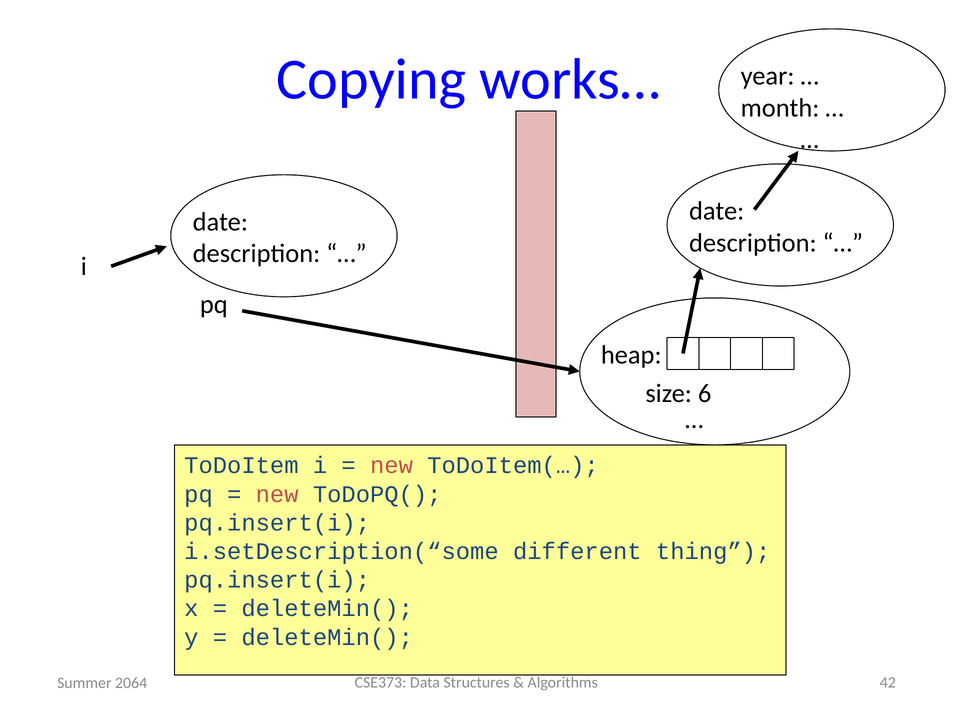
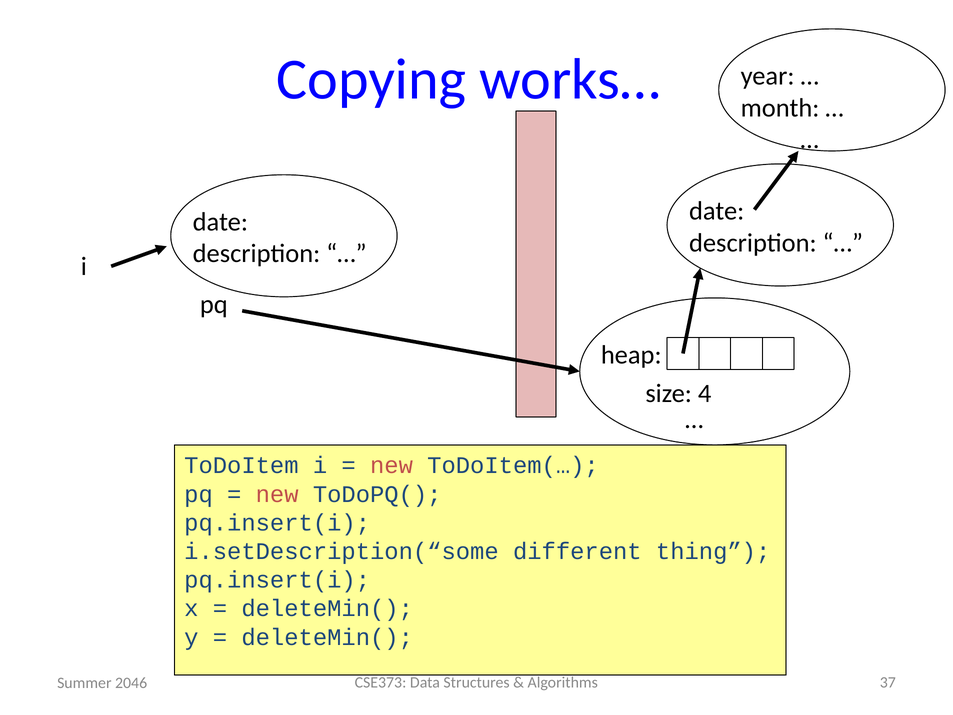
6: 6 -> 4
42: 42 -> 37
2064: 2064 -> 2046
